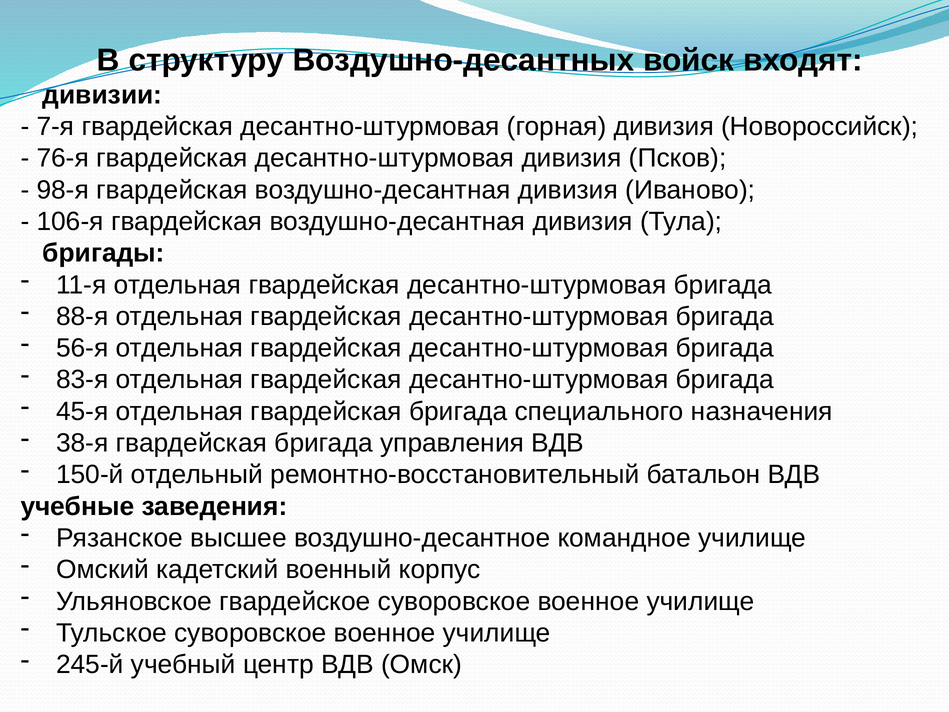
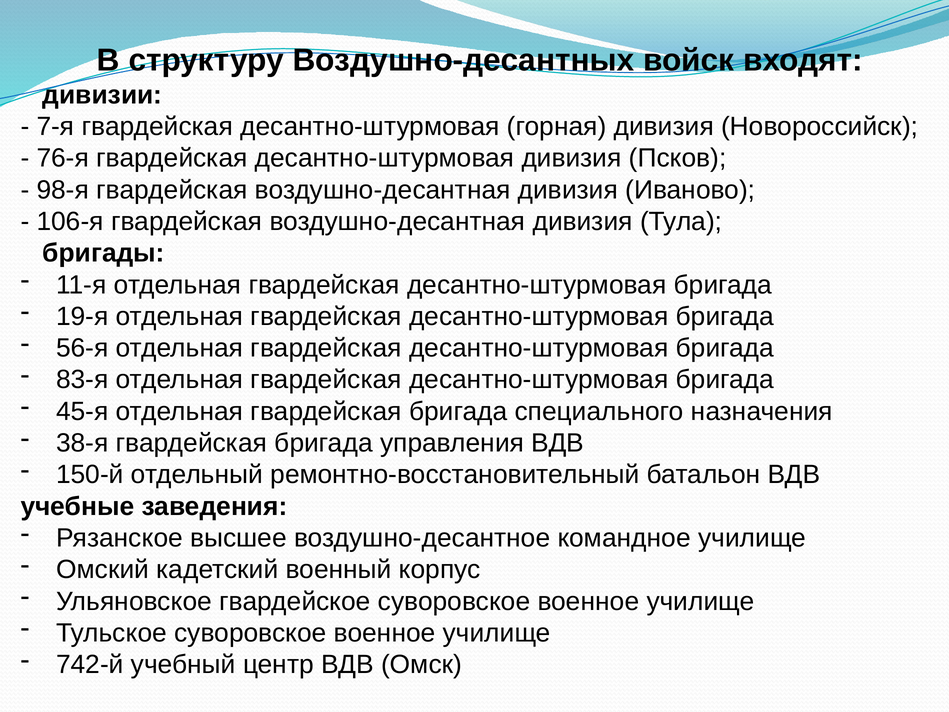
88-я: 88-я -> 19-я
245-й: 245-й -> 742-й
